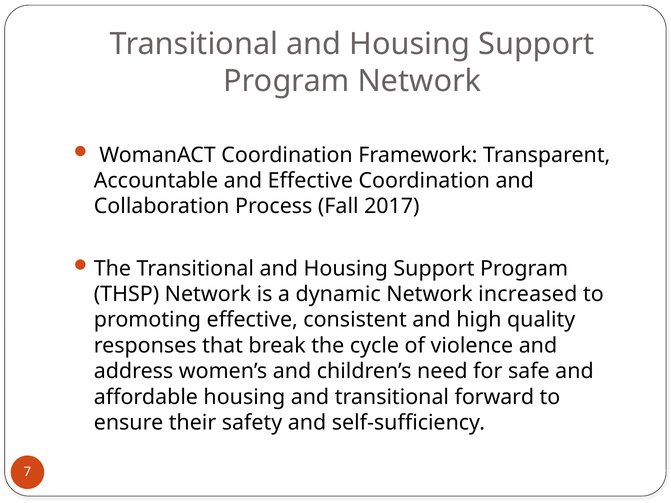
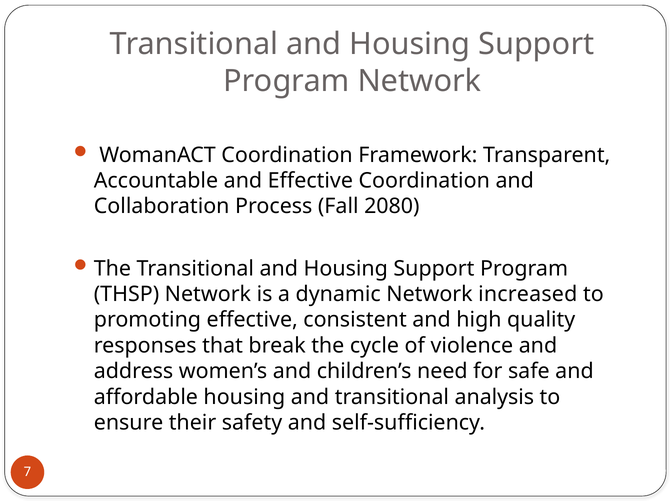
2017: 2017 -> 2080
forward: forward -> analysis
